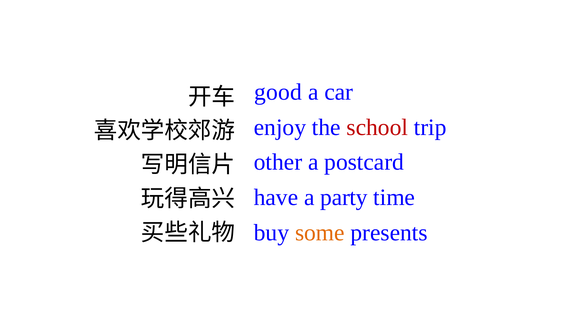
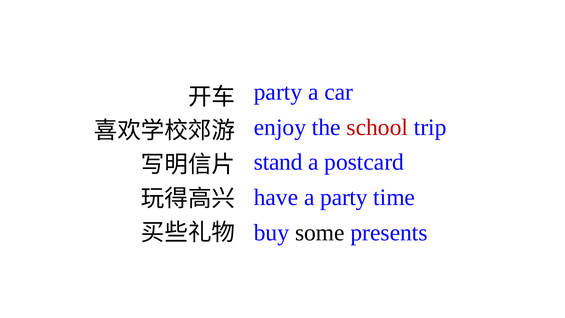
good at (278, 92): good -> party
other: other -> stand
some colour: orange -> black
